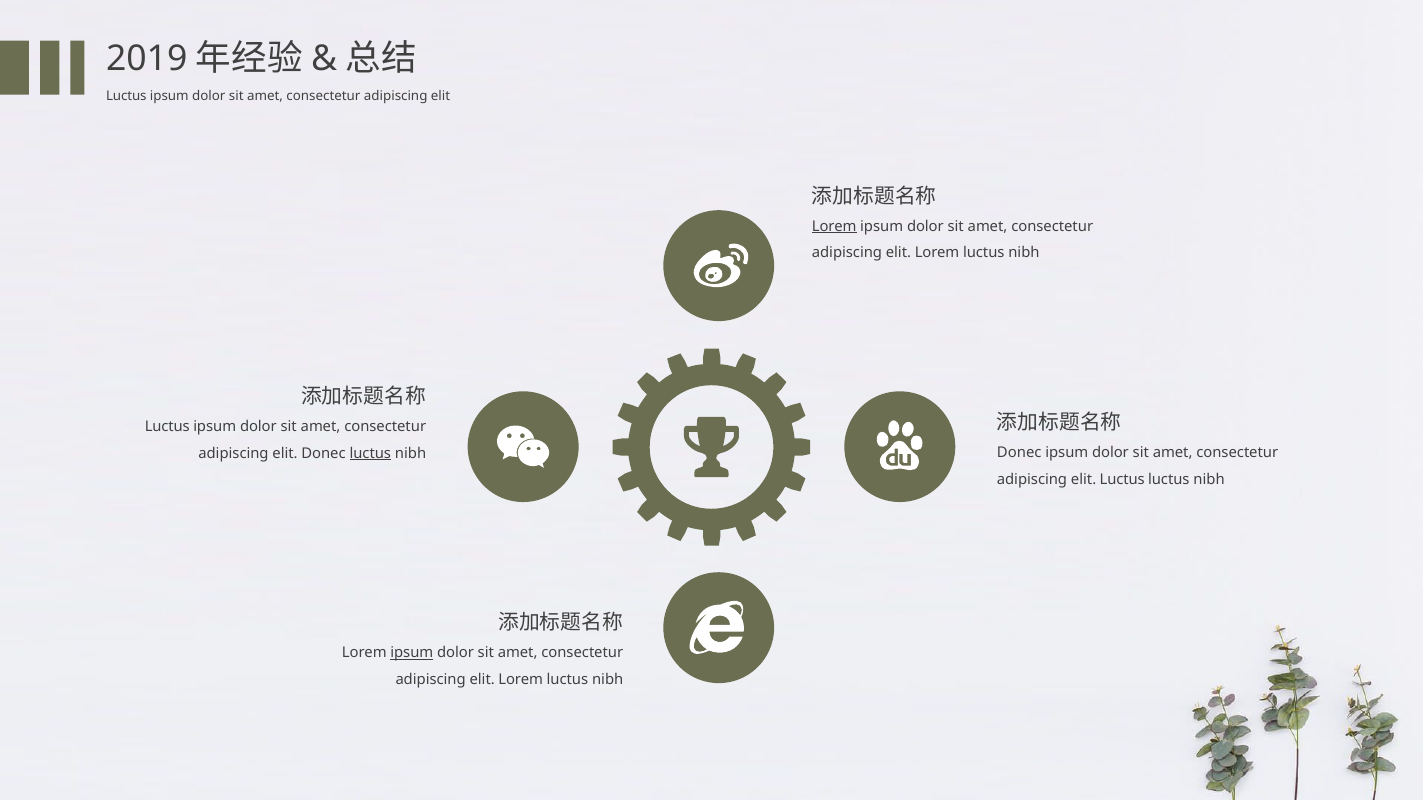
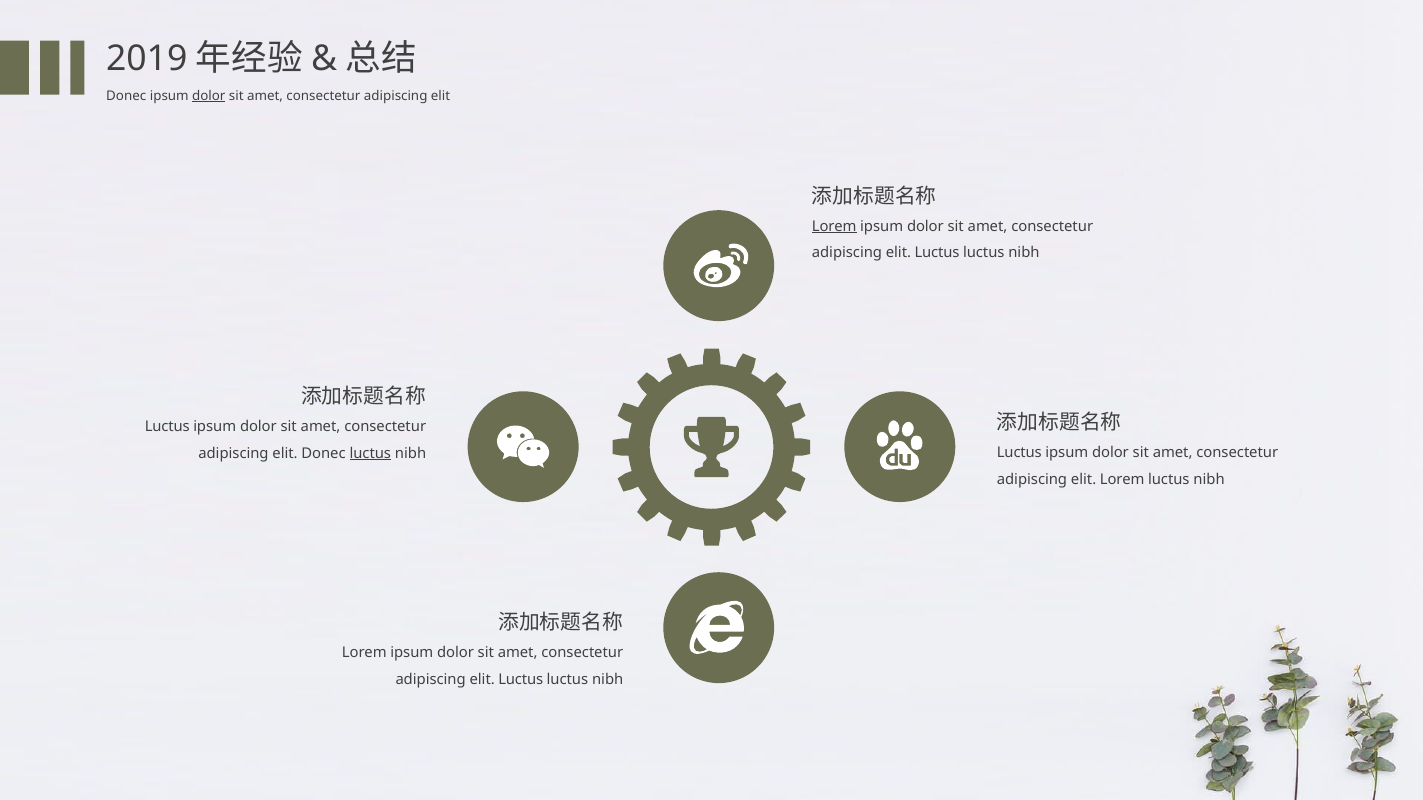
Luctus at (126, 96): Luctus -> Donec
dolor at (209, 96) underline: none -> present
Lorem at (937, 253): Lorem -> Luctus
Donec at (1019, 453): Donec -> Luctus
elit Luctus: Luctus -> Lorem
ipsum at (412, 653) underline: present -> none
Lorem at (521, 680): Lorem -> Luctus
